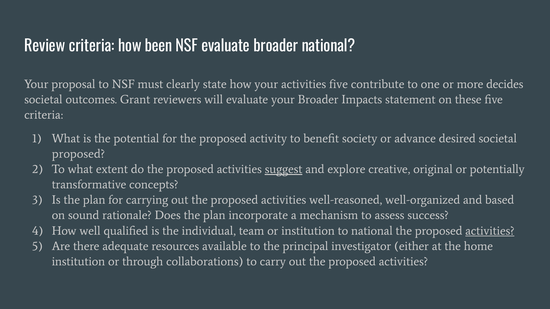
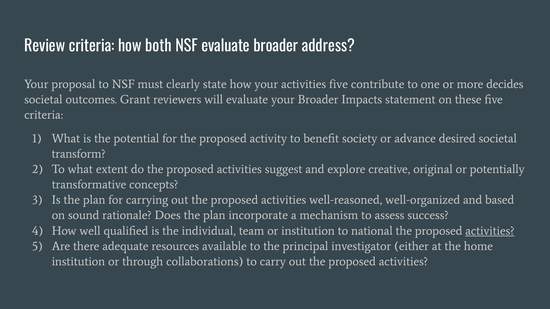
been: been -> both
broader national: national -> address
proposed at (78, 154): proposed -> transform
suggest underline: present -> none
